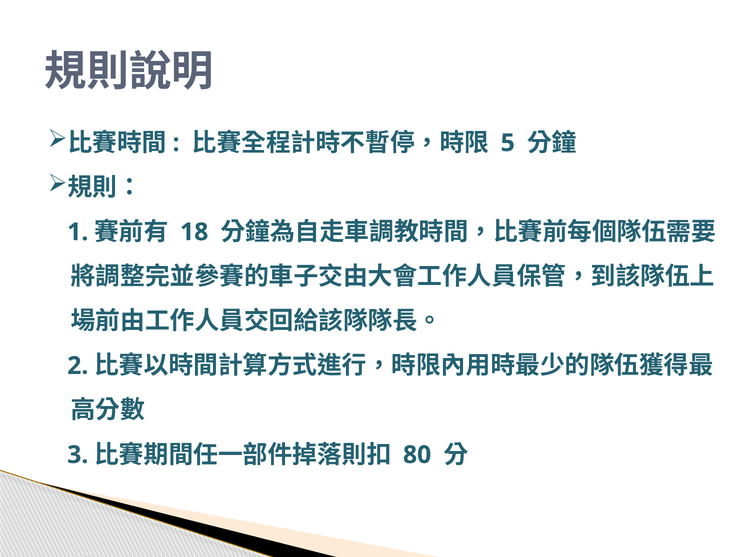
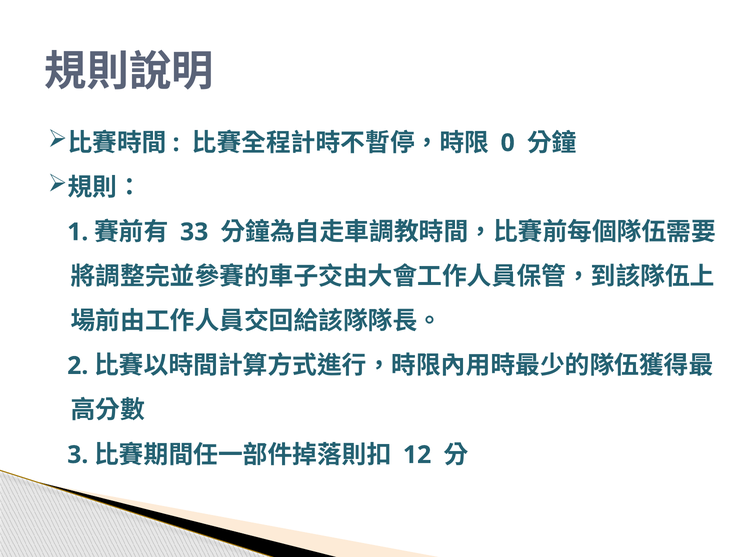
5: 5 -> 0
18: 18 -> 33
80: 80 -> 12
